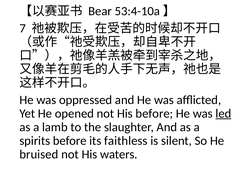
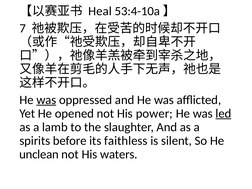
Bear: Bear -> Heal
was at (46, 100) underline: none -> present
His before: before -> power
bruised: bruised -> unclean
